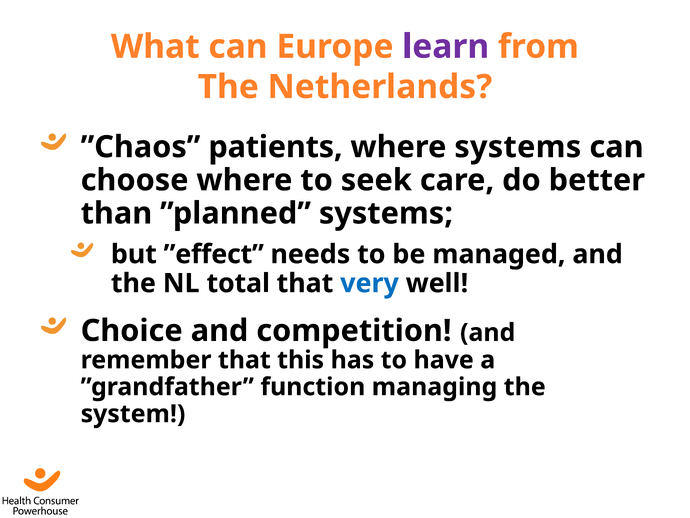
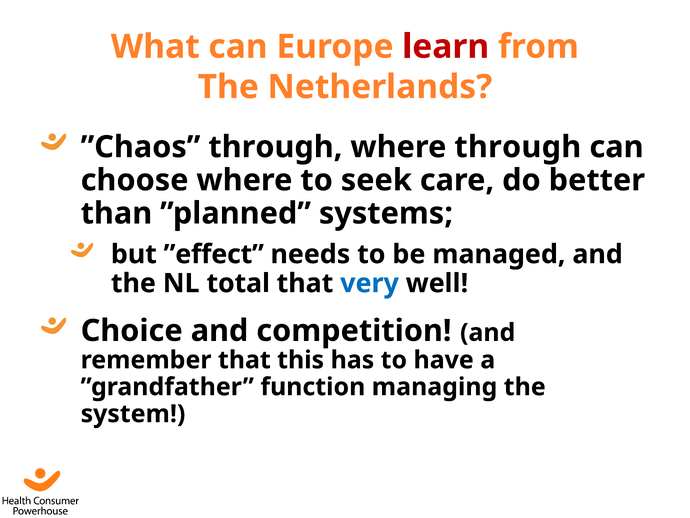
learn colour: purple -> red
”Chaos patients: patients -> through
where systems: systems -> through
